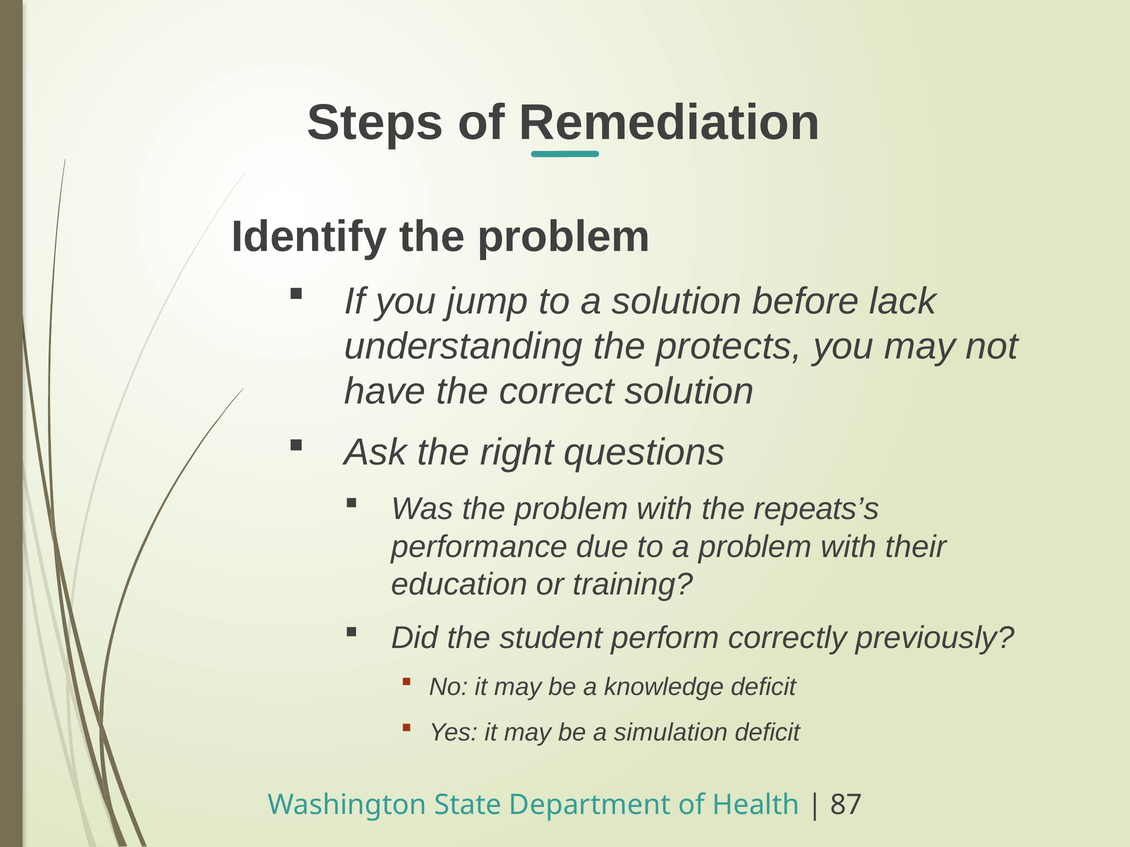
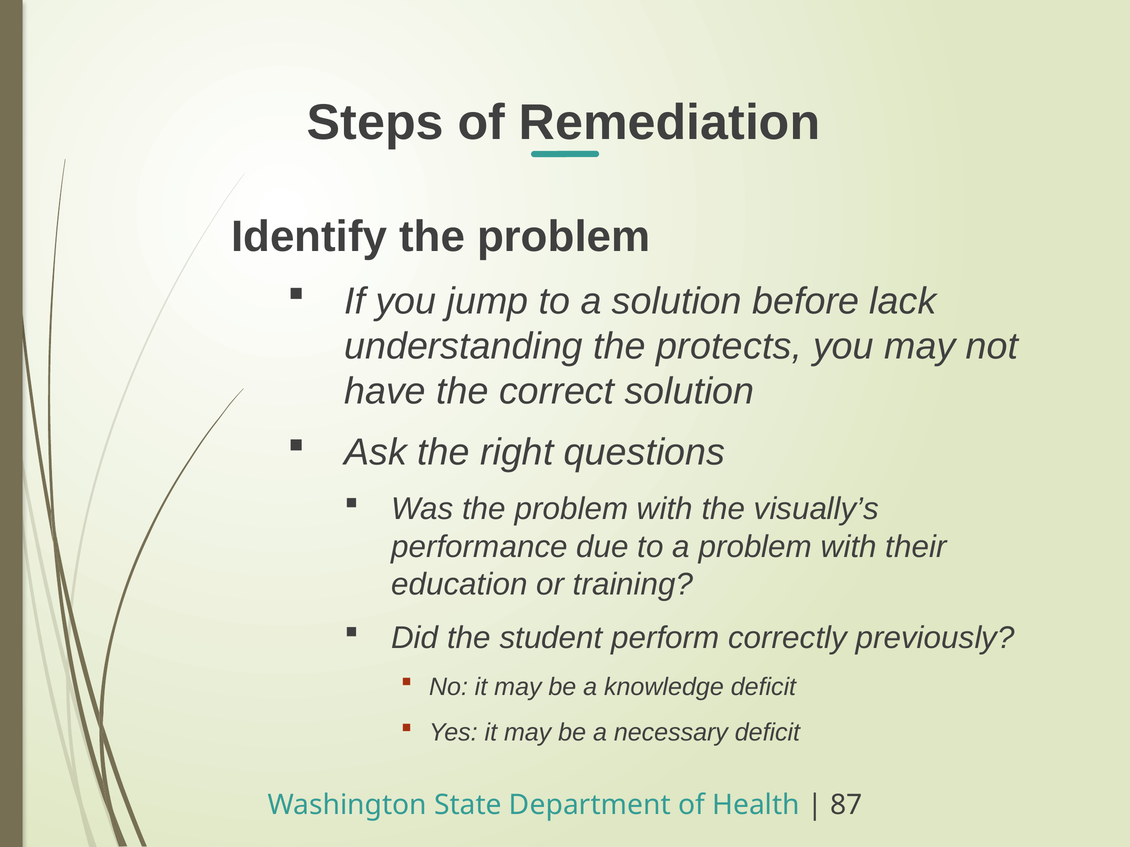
repeats’s: repeats’s -> visually’s
simulation: simulation -> necessary
